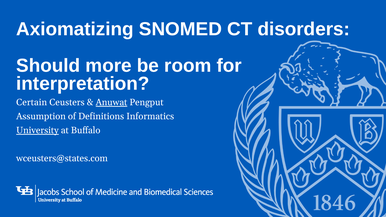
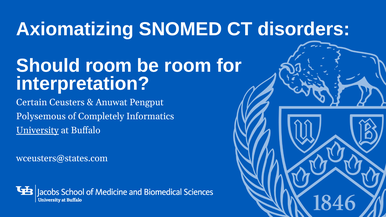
Should more: more -> room
Anuwat underline: present -> none
Assumption: Assumption -> Polysemous
Definitions: Definitions -> Completely
